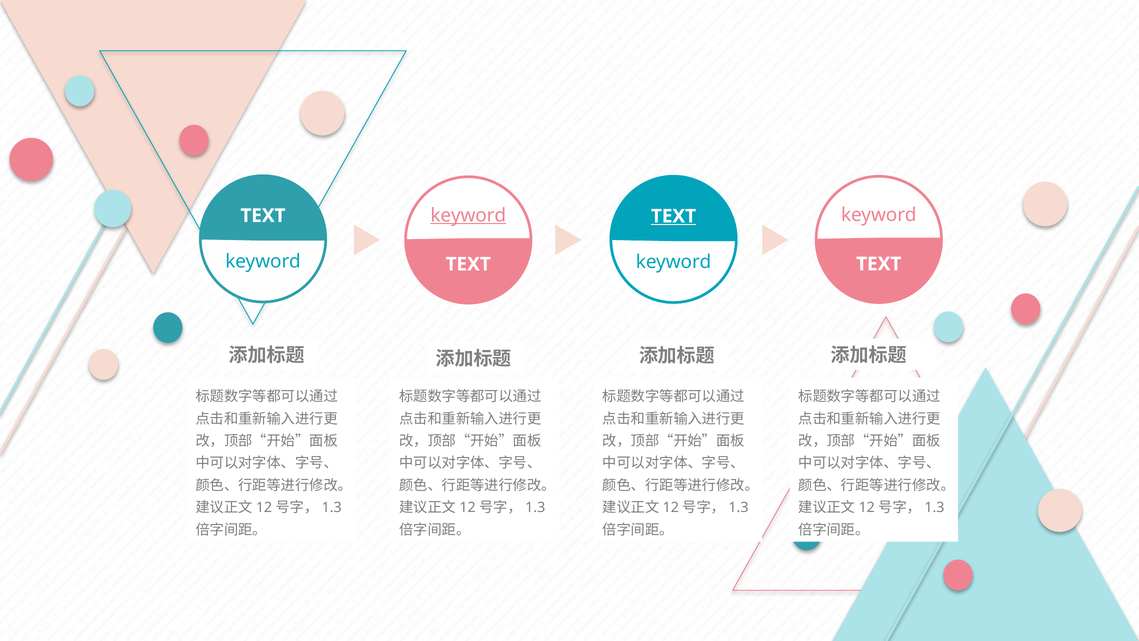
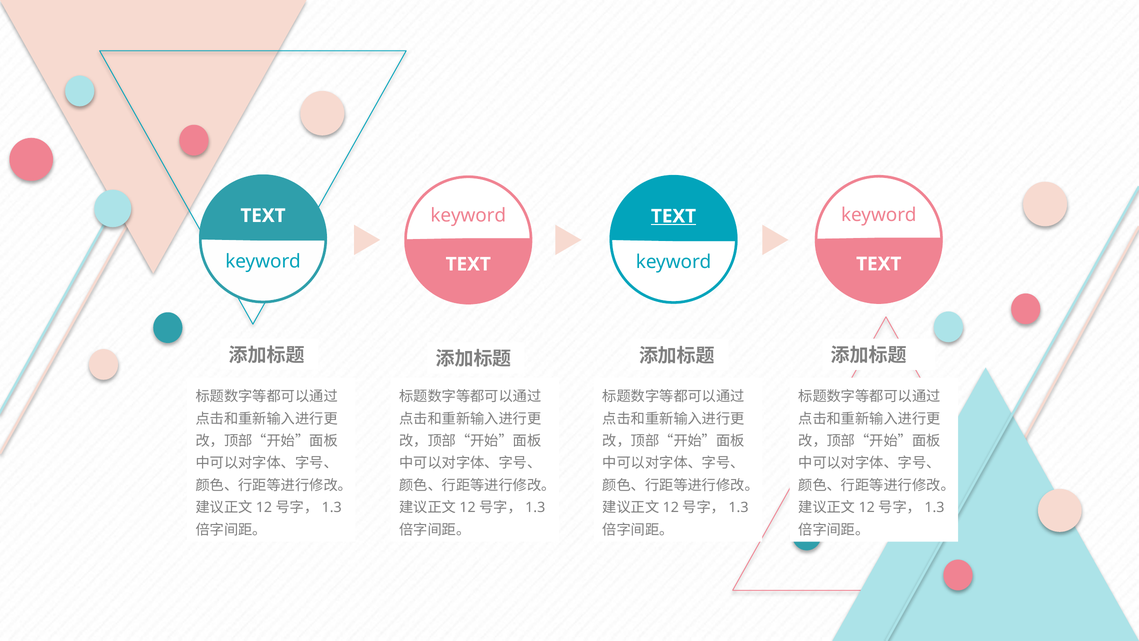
keyword at (468, 215) underline: present -> none
